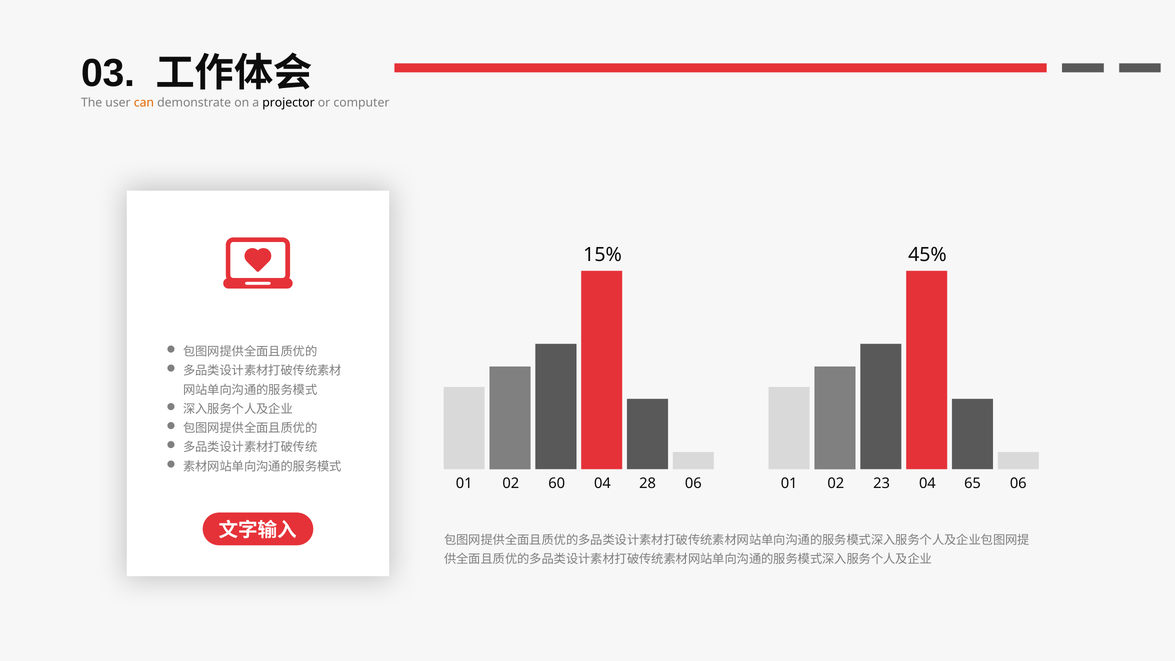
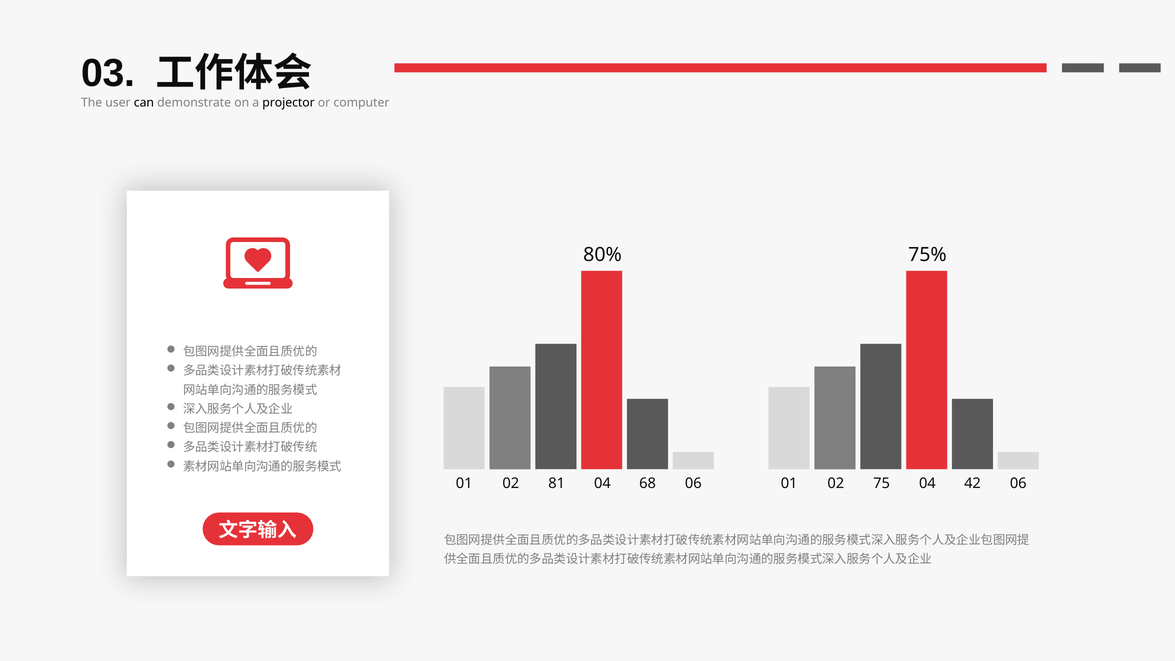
can colour: orange -> black
15%: 15% -> 80%
45%: 45% -> 75%
60: 60 -> 81
28: 28 -> 68
23: 23 -> 75
65: 65 -> 42
